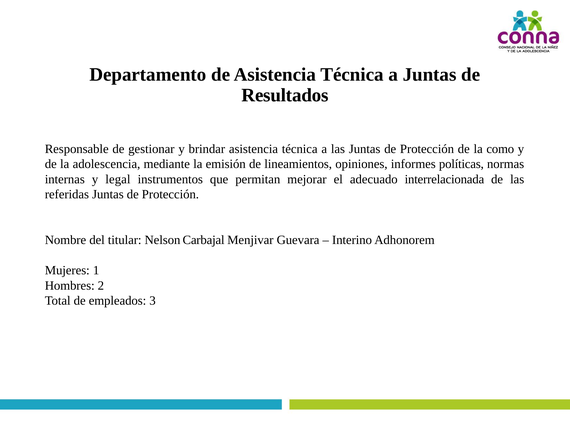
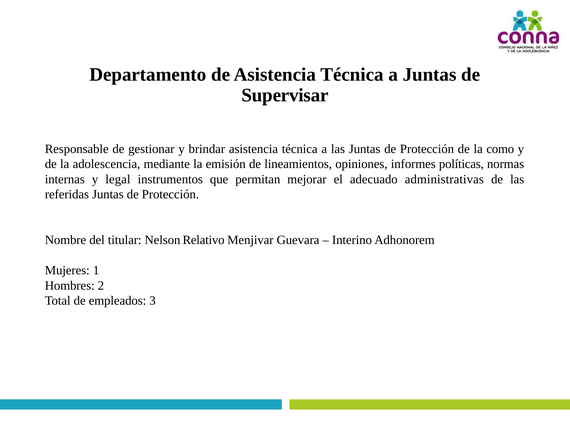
Resultados: Resultados -> Supervisar
interrelacionada: interrelacionada -> administrativas
Carbajal: Carbajal -> Relativo
